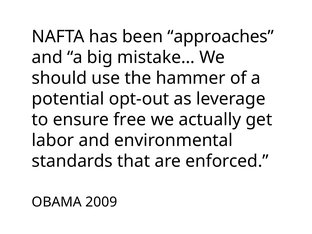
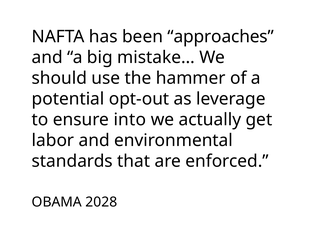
free: free -> into
2009: 2009 -> 2028
